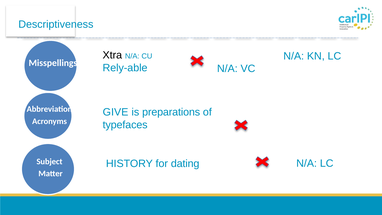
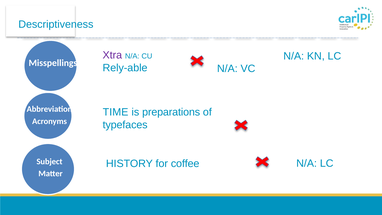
Xtra colour: black -> purple
GIVE: GIVE -> TIME
dating: dating -> coffee
